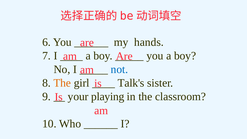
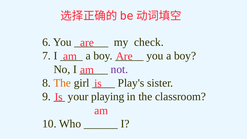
hands: hands -> check
not colour: blue -> purple
Talk's: Talk's -> Play's
